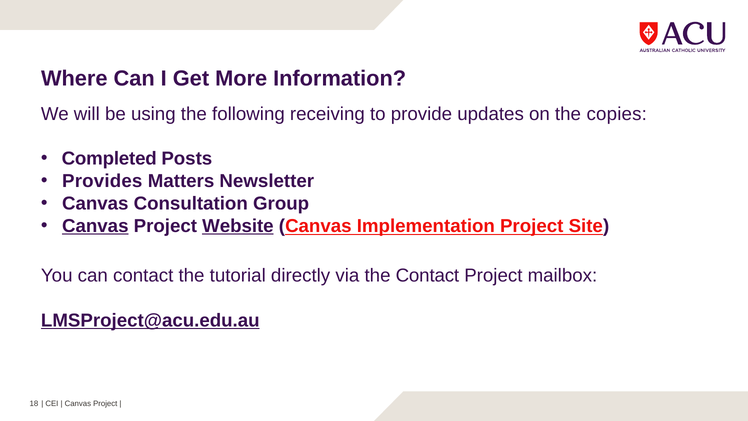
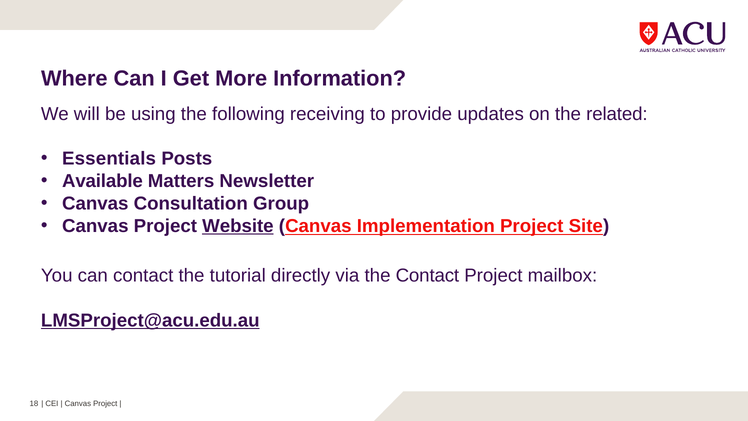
copies: copies -> related
Completed: Completed -> Essentials
Provides: Provides -> Available
Canvas at (95, 226) underline: present -> none
